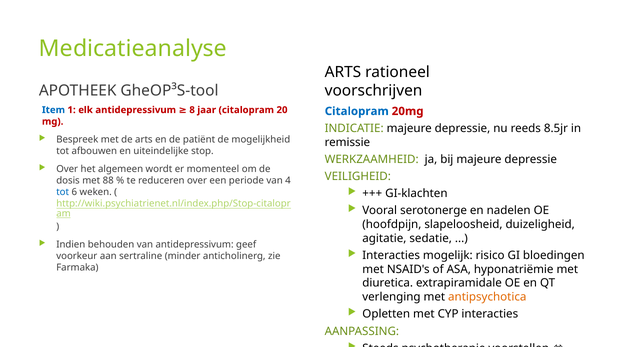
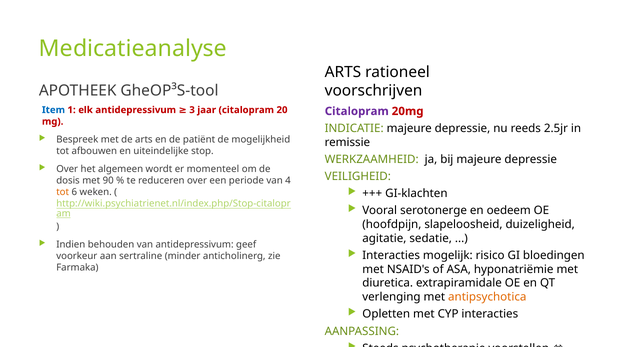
8: 8 -> 3
Citalopram at (357, 111) colour: blue -> purple
8.5jr: 8.5jr -> 2.5jr
88: 88 -> 90
tot at (63, 193) colour: blue -> orange
nadelen: nadelen -> oedeem
